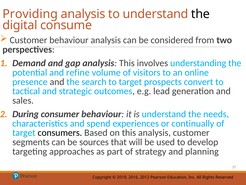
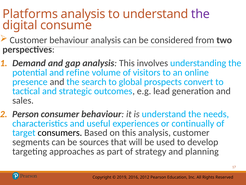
Providing: Providing -> Platforms
the at (201, 14) colour: black -> purple
to target: target -> global
During: During -> Person
spend: spend -> useful
